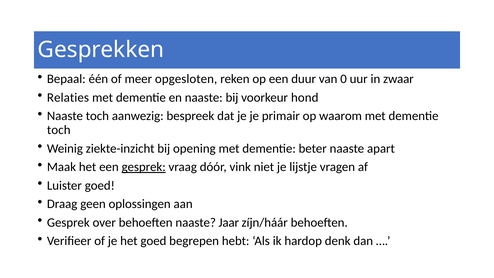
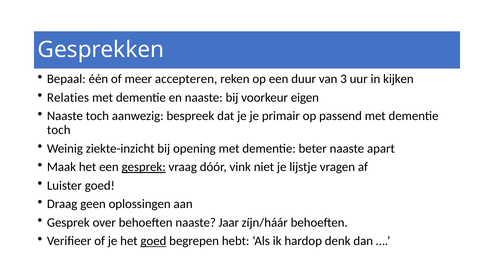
opgesloten: opgesloten -> accepteren
0: 0 -> 3
zwaar: zwaar -> kijken
hond: hond -> eigen
waarom: waarom -> passend
goed at (153, 241) underline: none -> present
